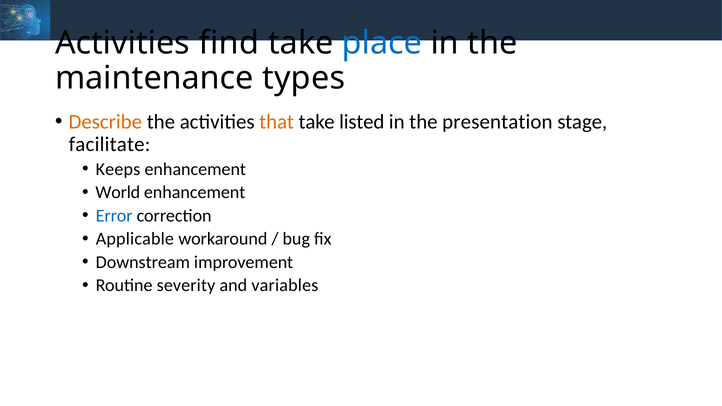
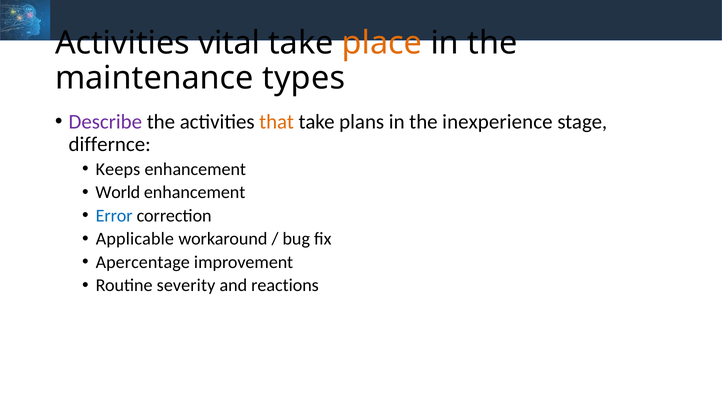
find: find -> vital
place colour: blue -> orange
Describe colour: orange -> purple
listed: listed -> plans
presentation: presentation -> inexperience
facilitate: facilitate -> differnce
Downstream: Downstream -> Apercentage
variables: variables -> reactions
